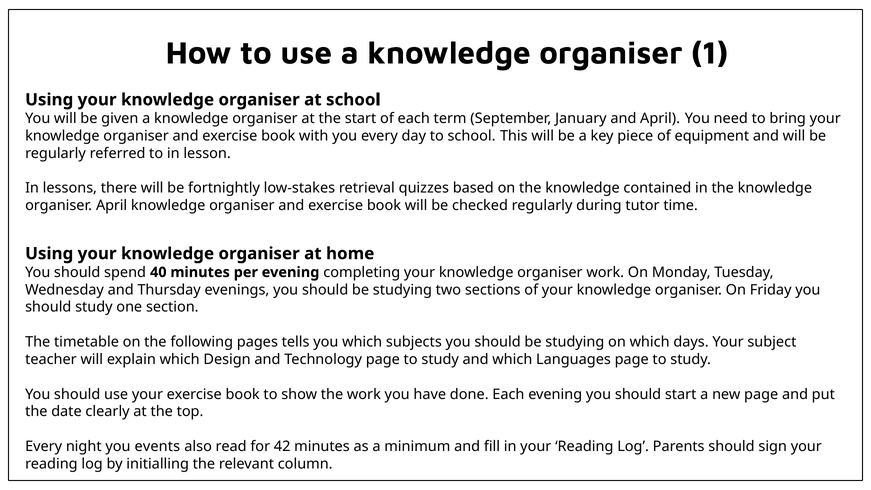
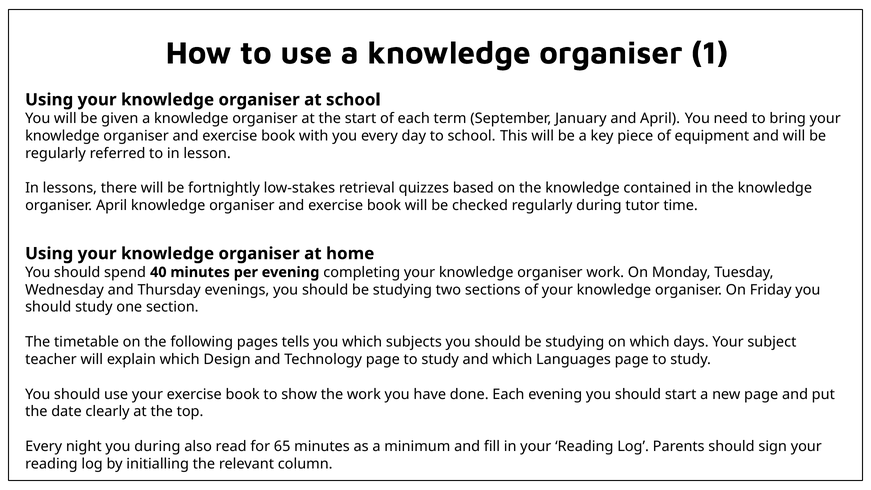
you events: events -> during
42: 42 -> 65
